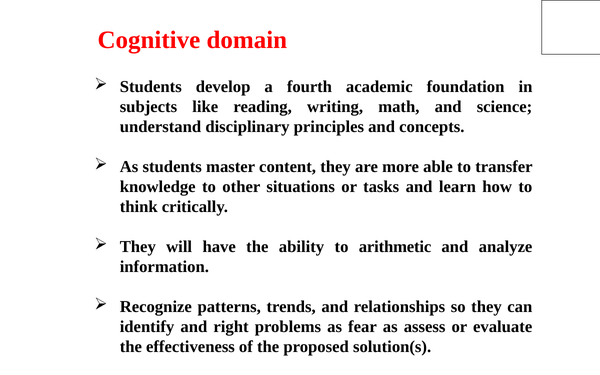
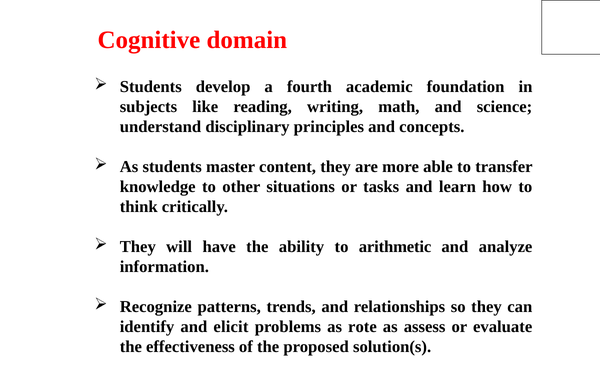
right: right -> elicit
fear: fear -> rote
